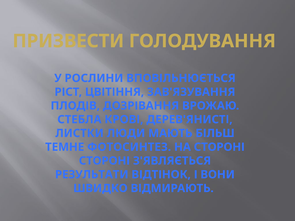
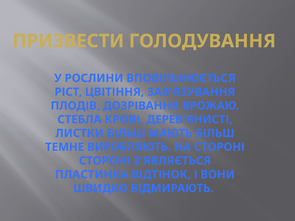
ЛИСТКИ ЛЮДИ: ЛЮДИ -> БІЛЬШ
ФОТОСИНТЕЗ: ФОТОСИНТЕЗ -> ВИРОБЛЯЮТЬ
РЕЗУЛЬТАТИ: РЕЗУЛЬТАТИ -> ПЛАСТИНКА
